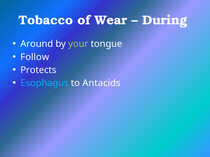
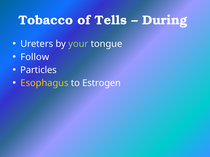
Wear: Wear -> Tells
Around: Around -> Ureters
Protects: Protects -> Particles
Esophagus colour: light blue -> yellow
Antacids: Antacids -> Estrogen
